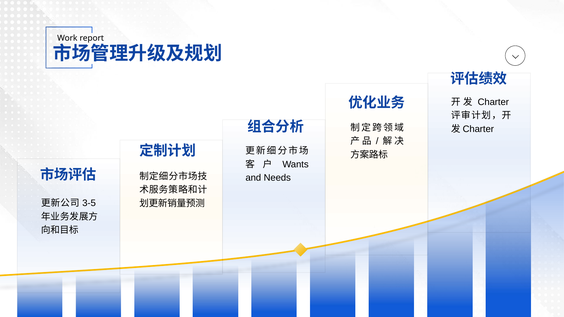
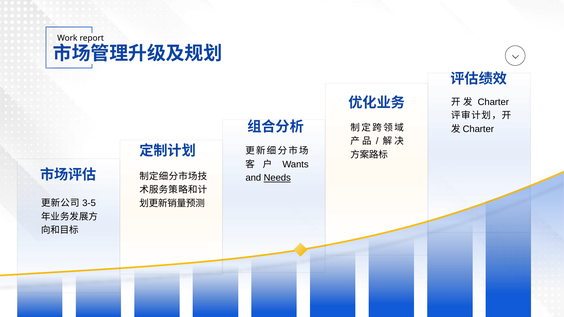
Needs underline: none -> present
